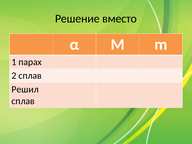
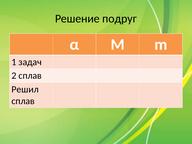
вместо: вместо -> подруг
парах: парах -> задач
